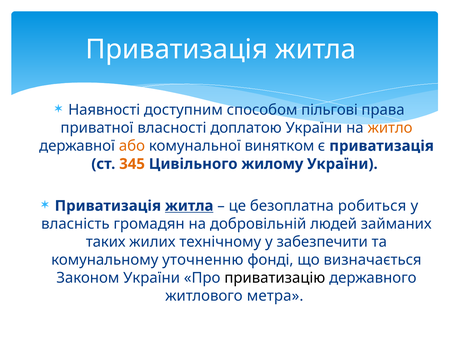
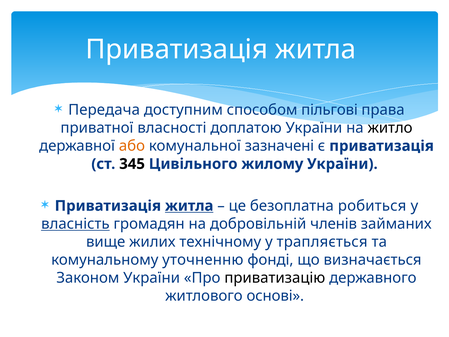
Наявності: Наявності -> Передача
житло colour: orange -> black
винятком: винятком -> зазначені
345 colour: orange -> black
власність underline: none -> present
людей: людей -> членів
таких: таких -> вище
забезпечити: забезпечити -> трапляється
метра: метра -> основі
